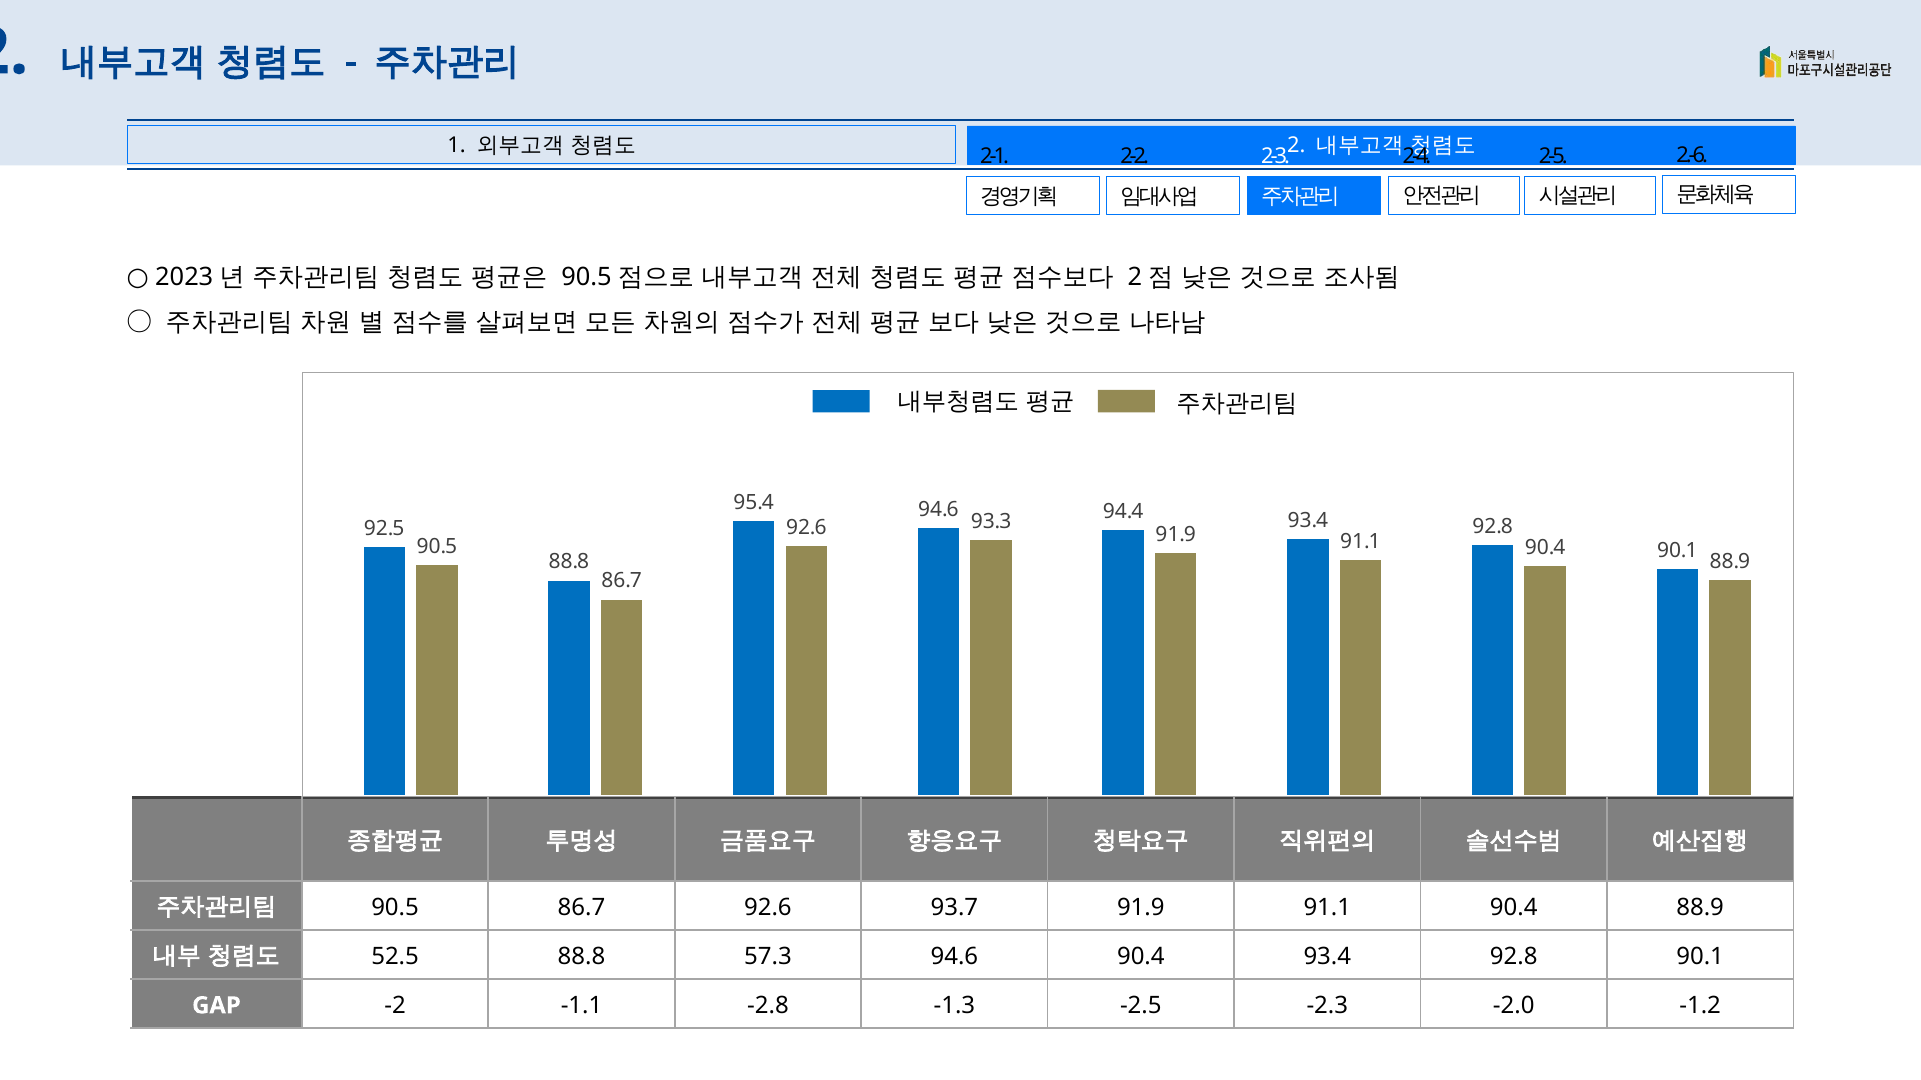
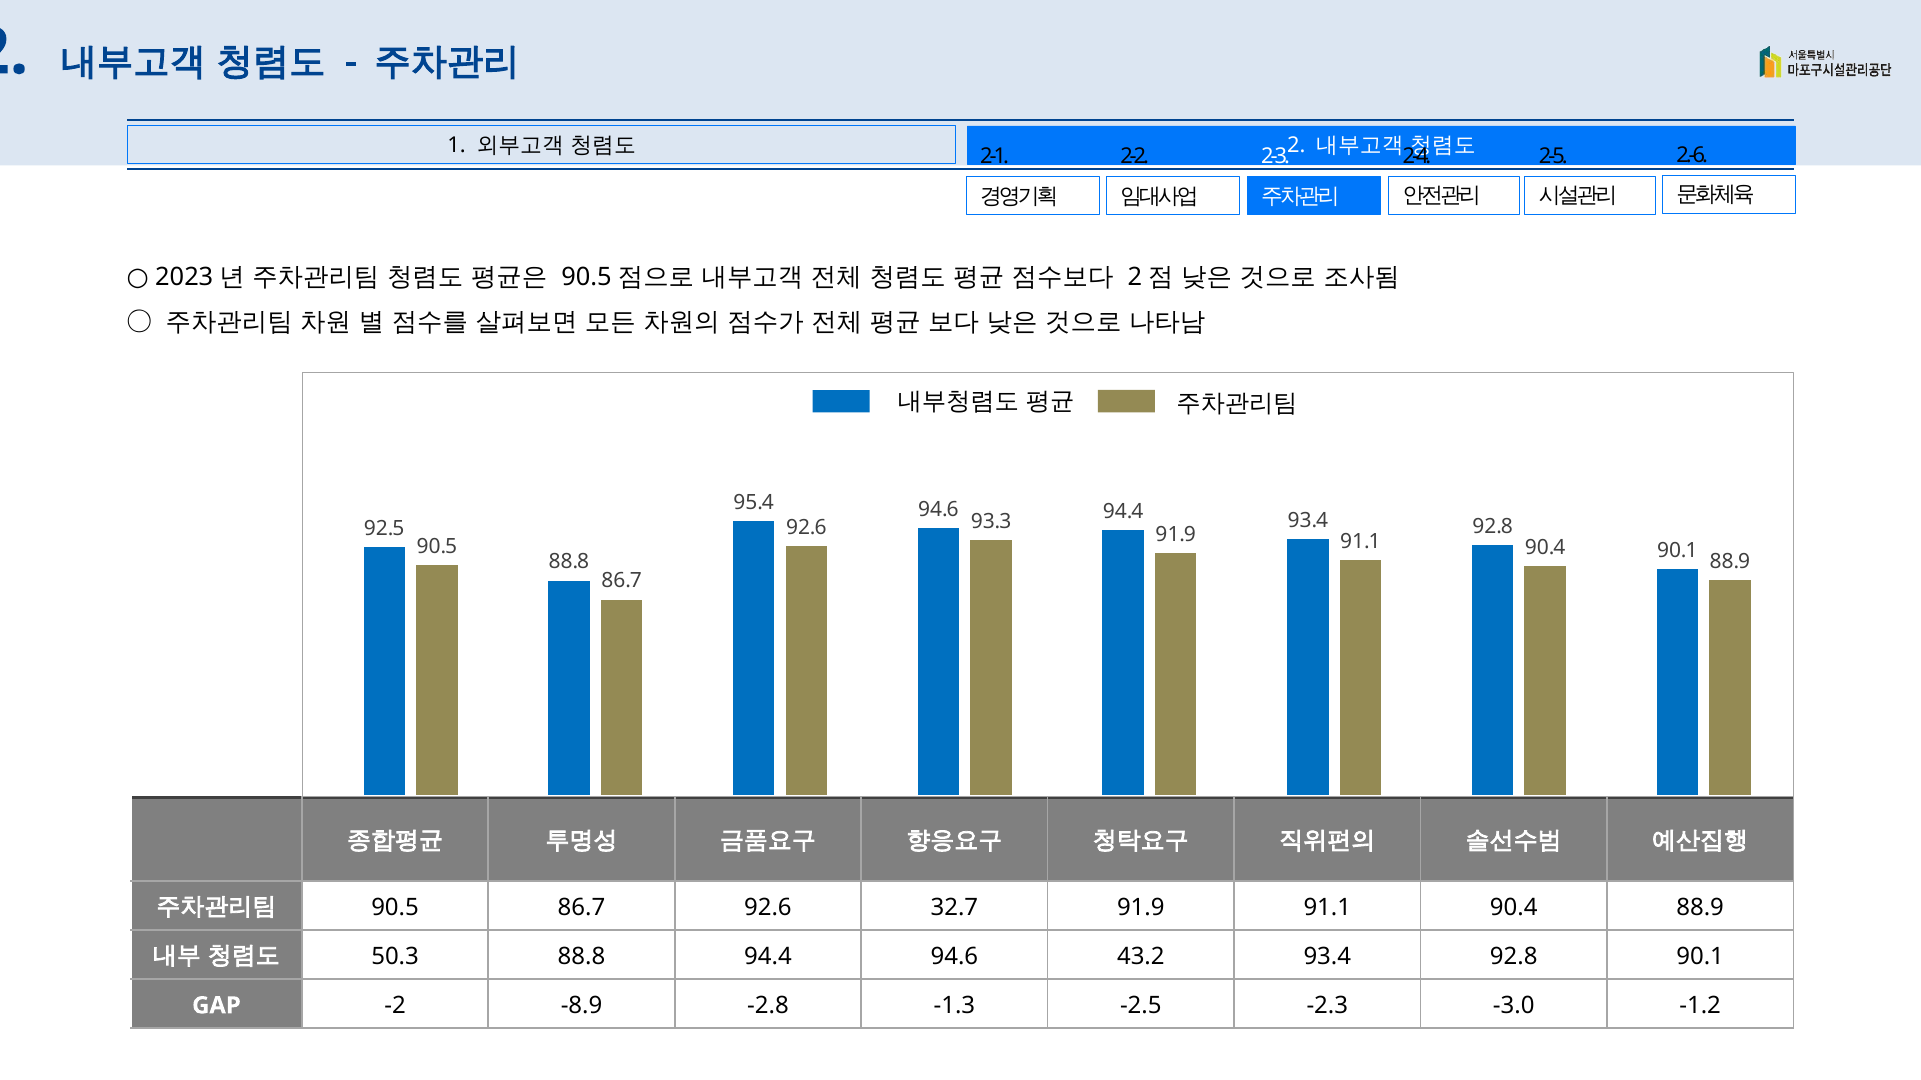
93.7: 93.7 -> 32.7
52.5: 52.5 -> 50.3
88.8 57.3: 57.3 -> 94.4
94.6 90.4: 90.4 -> 43.2
-1.1: -1.1 -> -8.9
-2.0: -2.0 -> -3.0
